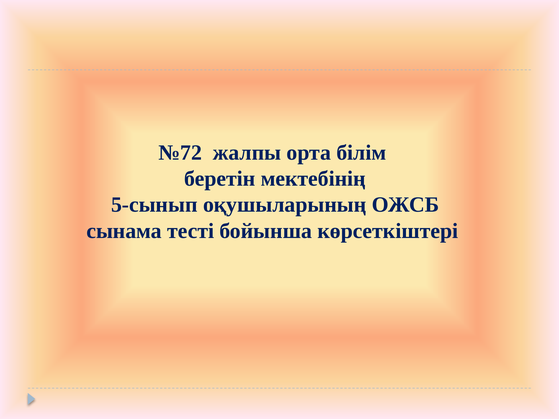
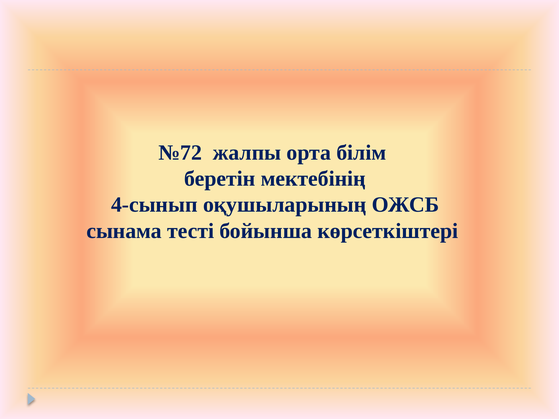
5-сынып: 5-сынып -> 4-сынып
